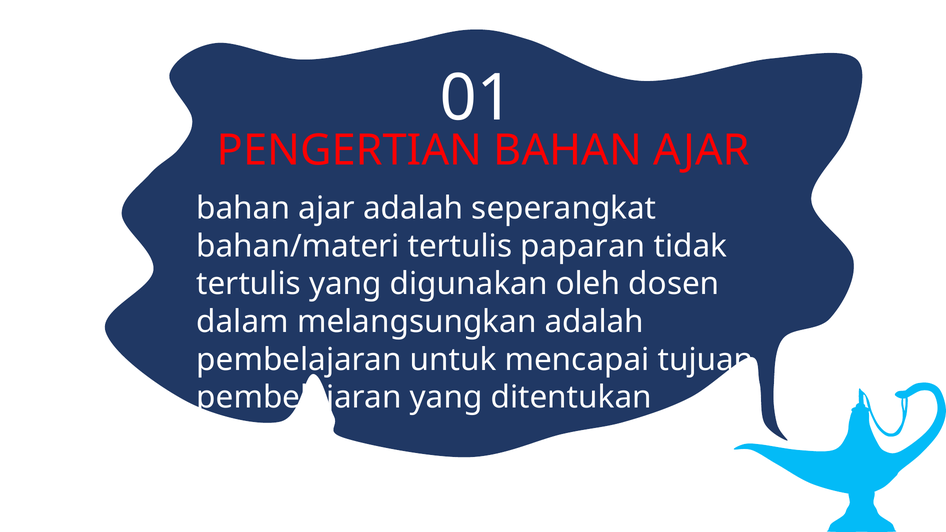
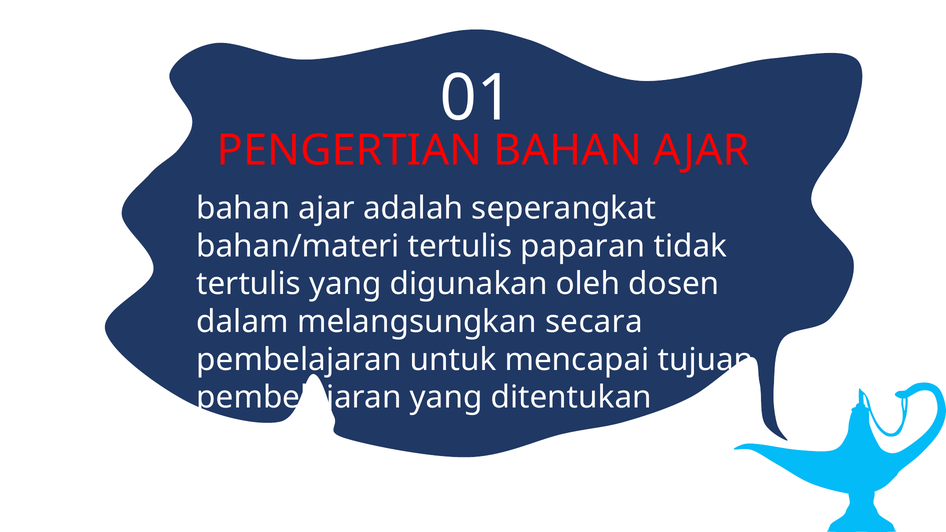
melangsungkan adalah: adalah -> secara
